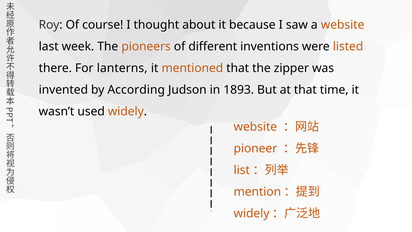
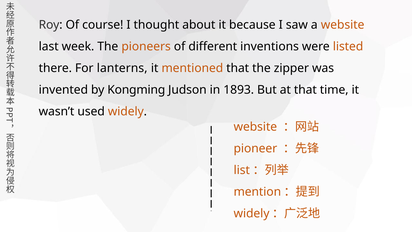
According: According -> Kongming
